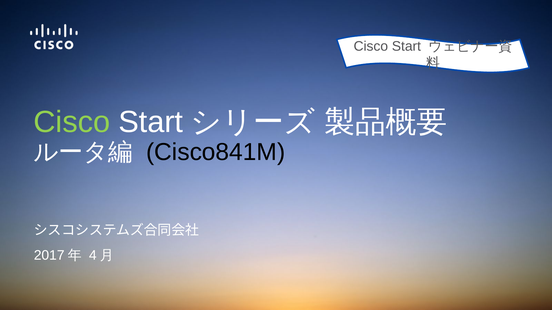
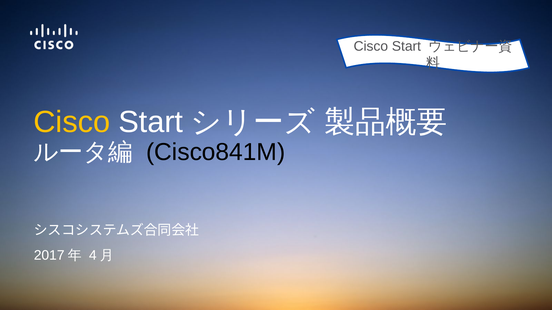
Cisco at (72, 122) colour: light green -> yellow
